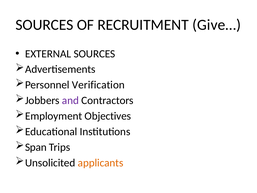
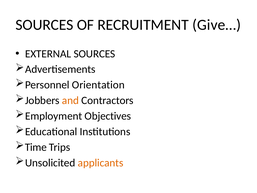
Verification: Verification -> Orientation
and colour: purple -> orange
Span: Span -> Time
